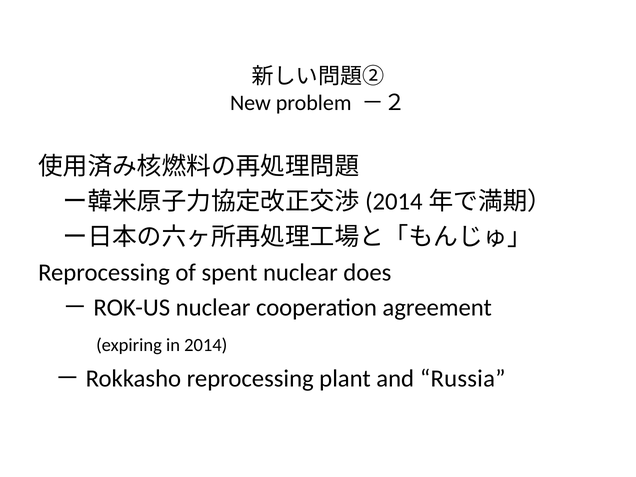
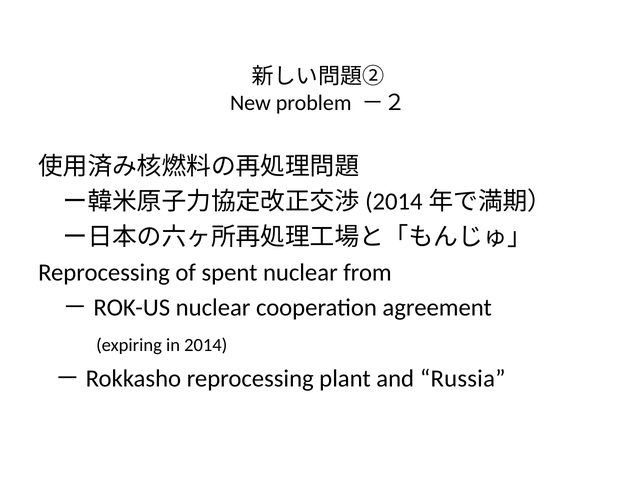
does: does -> from
